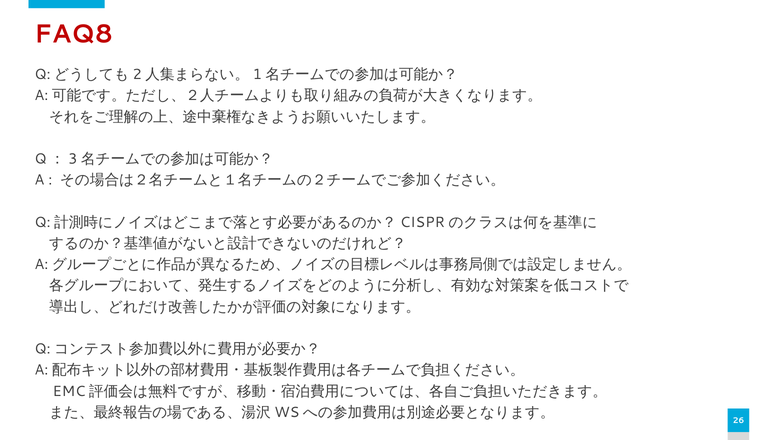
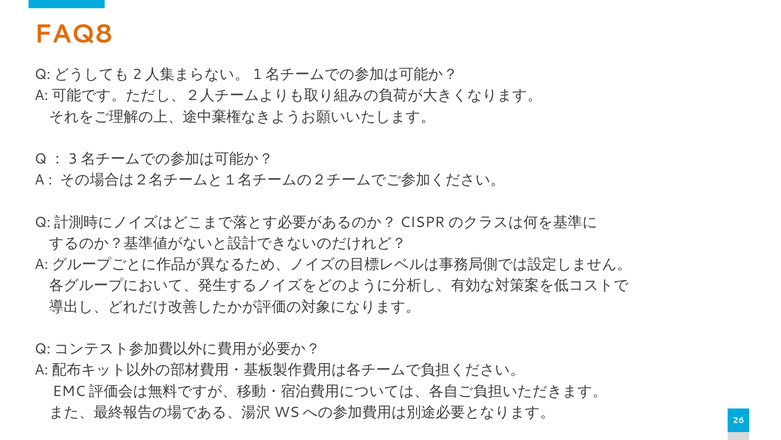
FAQ8 colour: red -> orange
